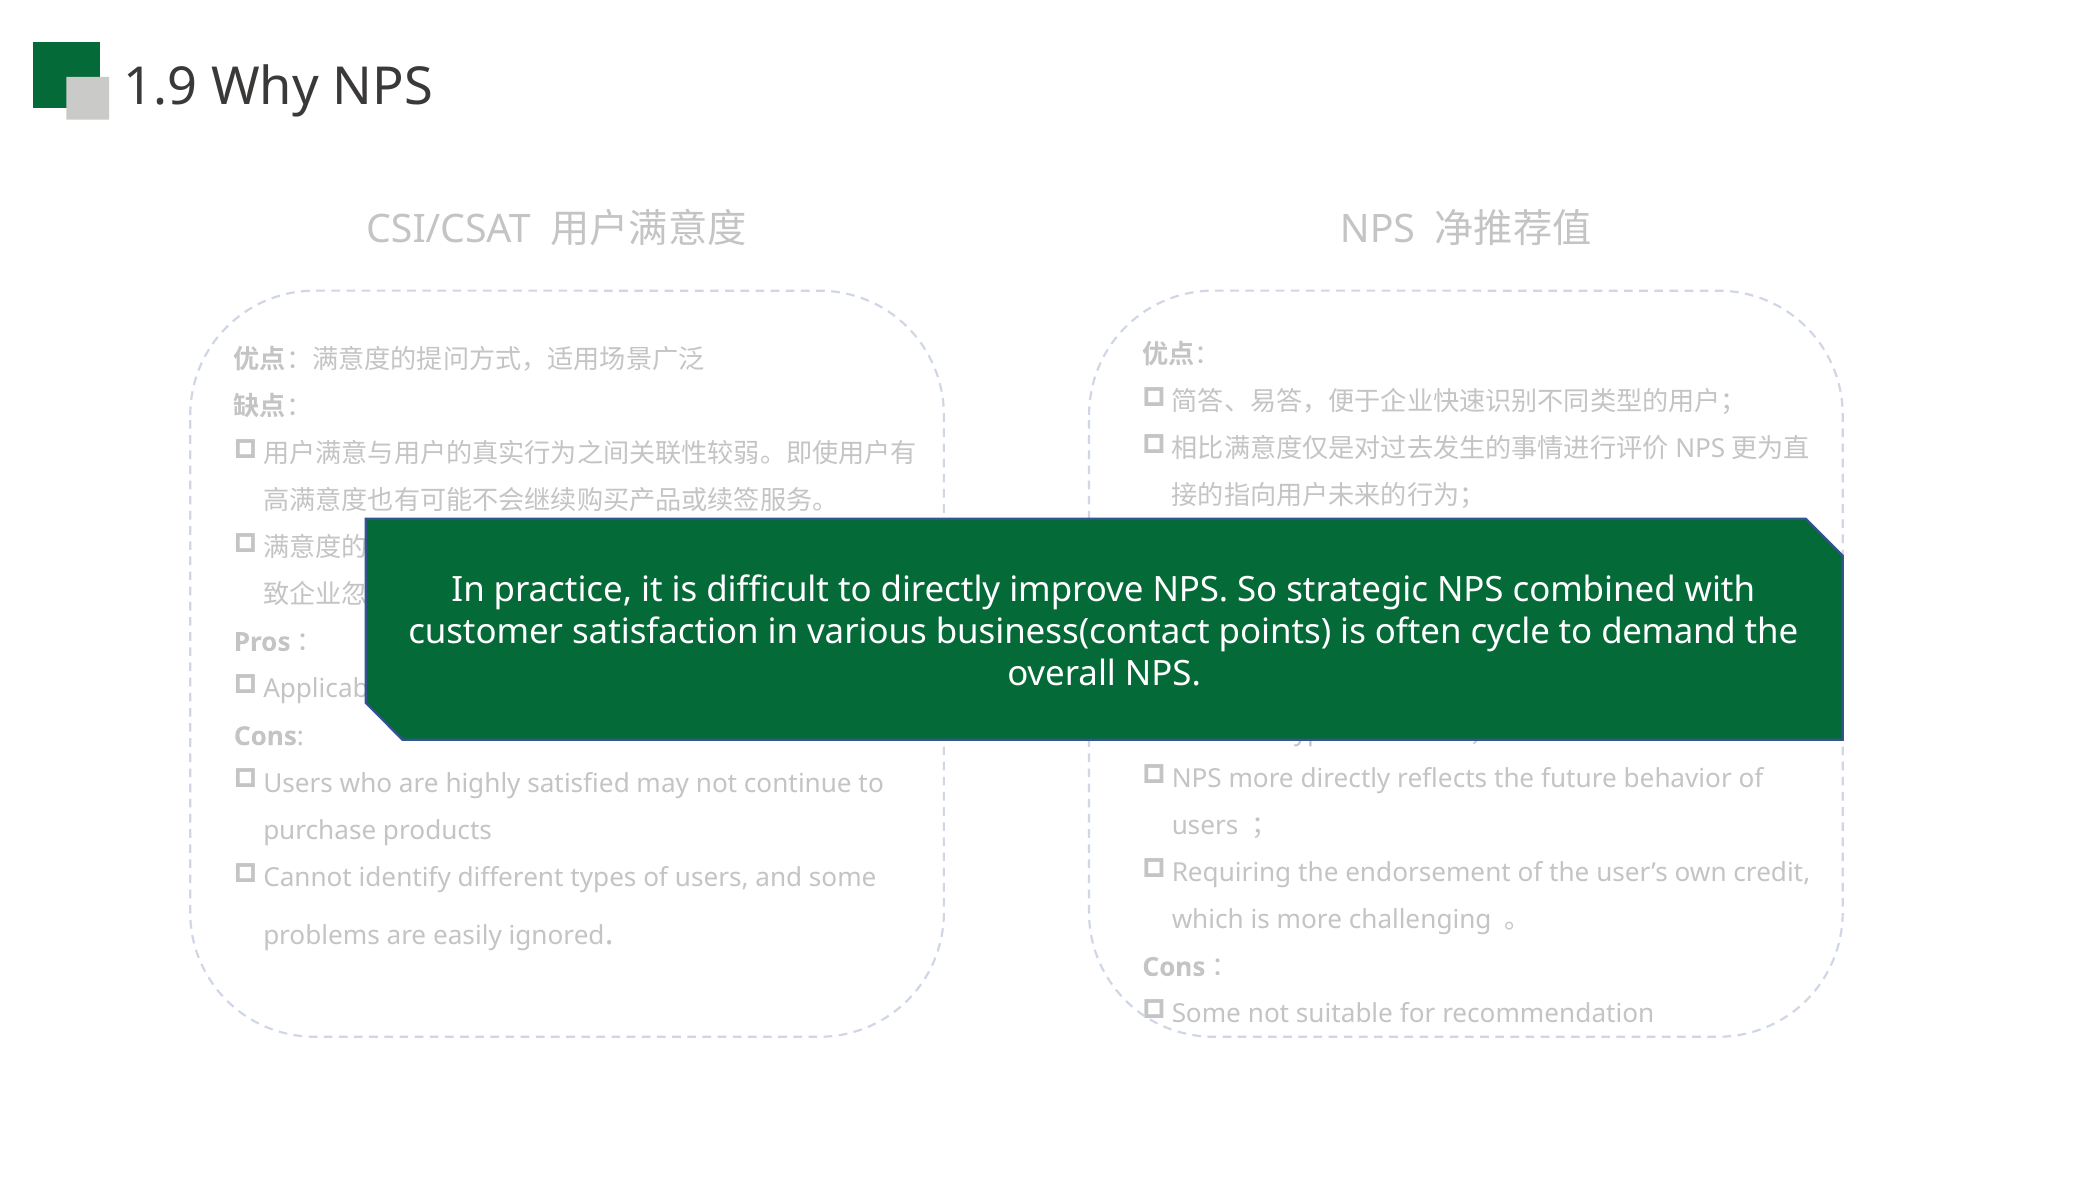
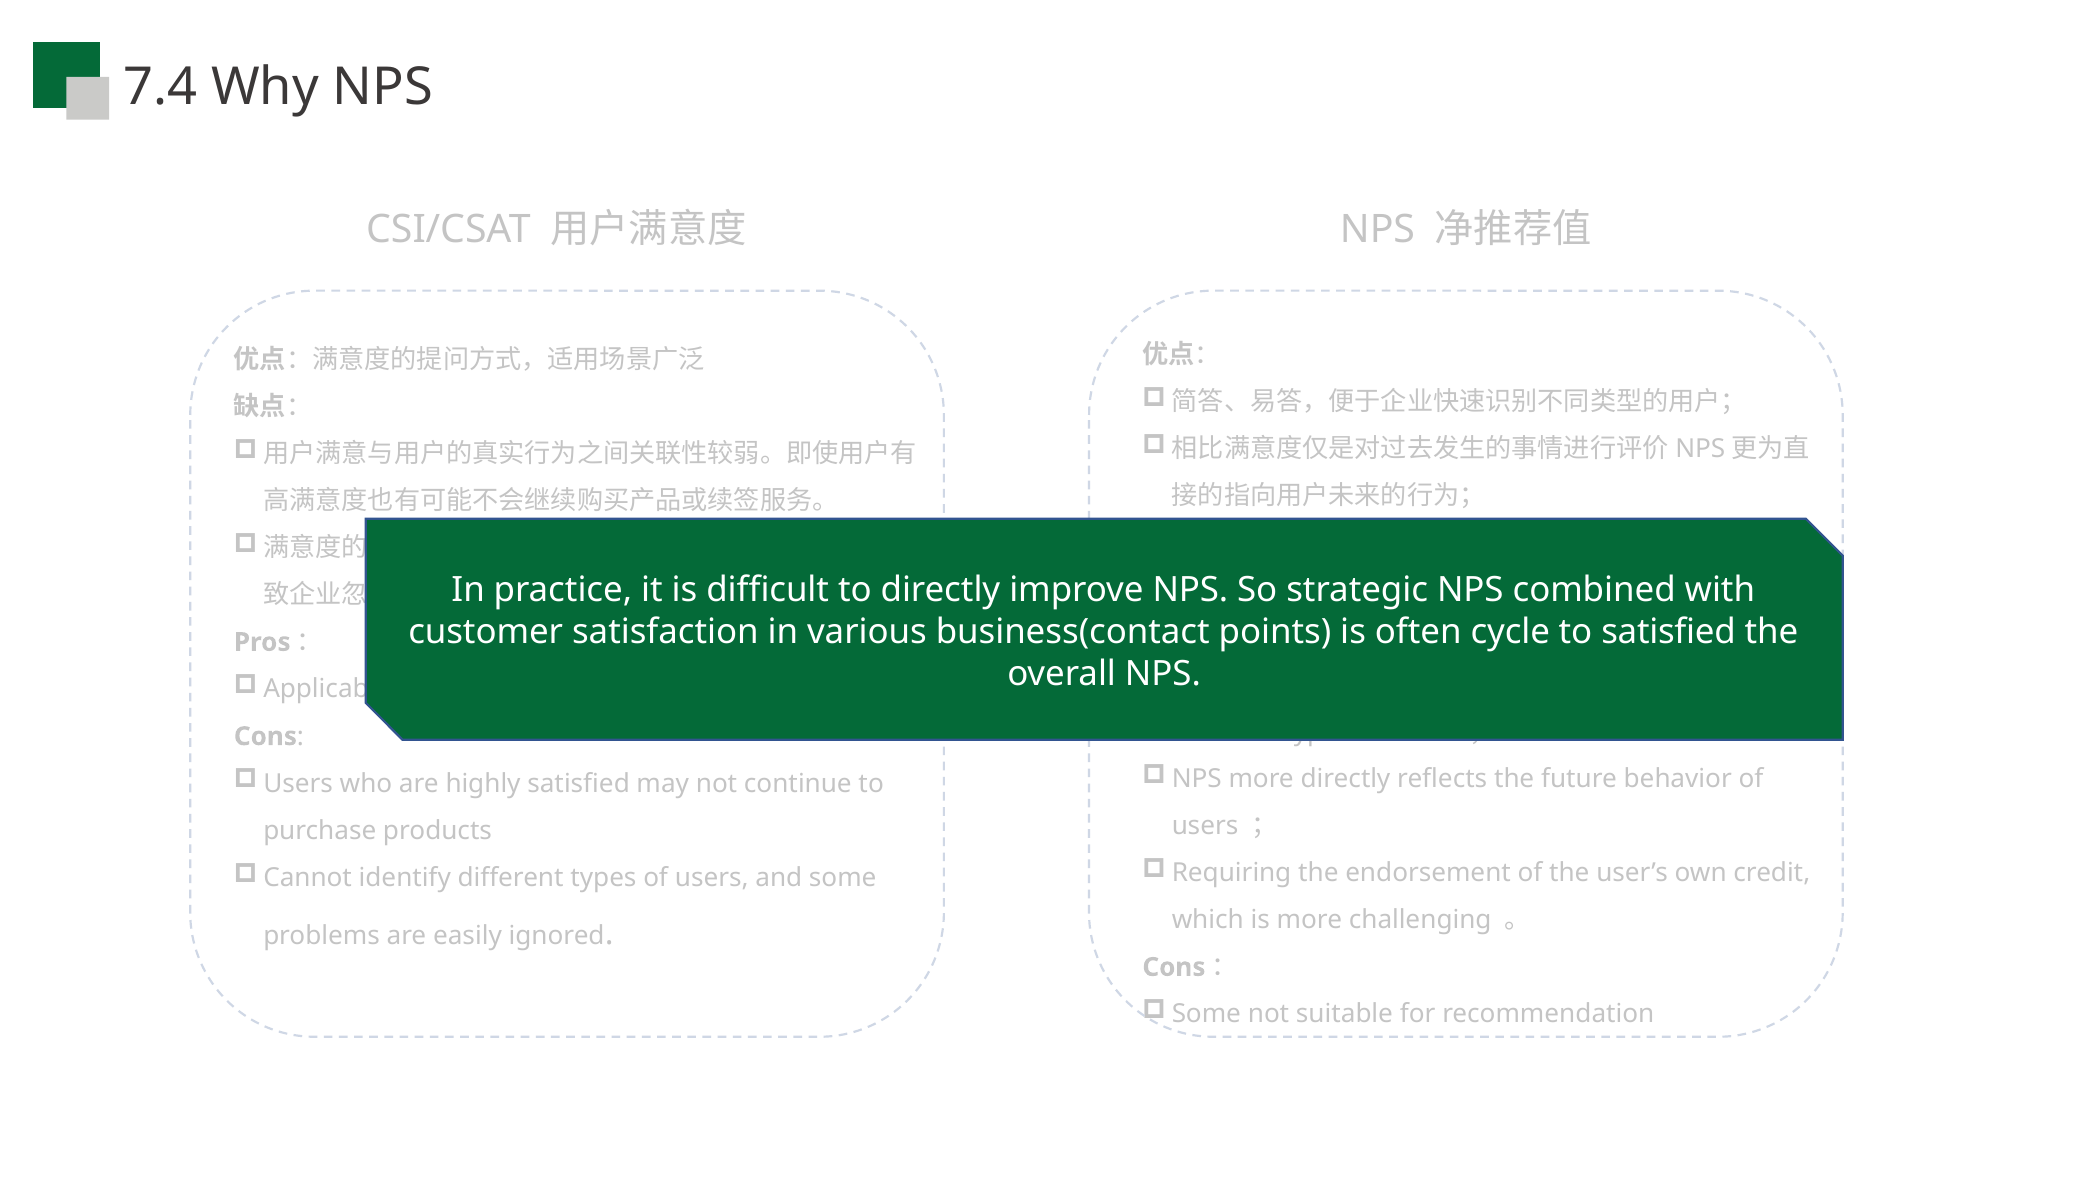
1.9: 1.9 -> 7.4
to demand: demand -> satisfied
